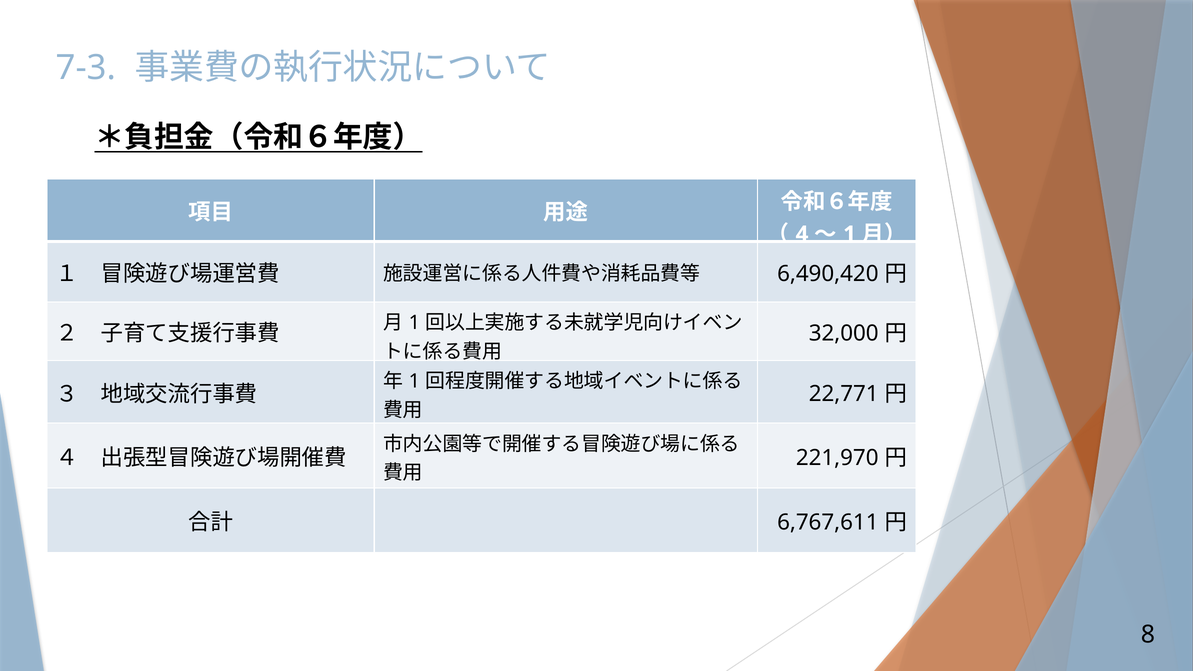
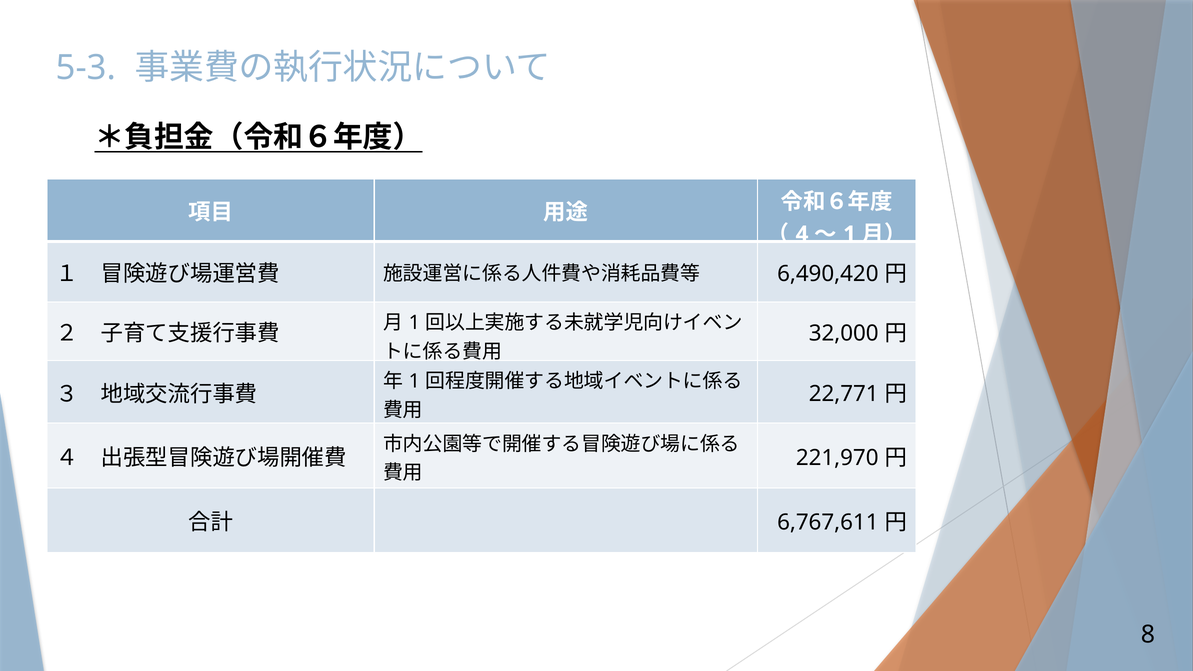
7-3: 7-3 -> 5-3
